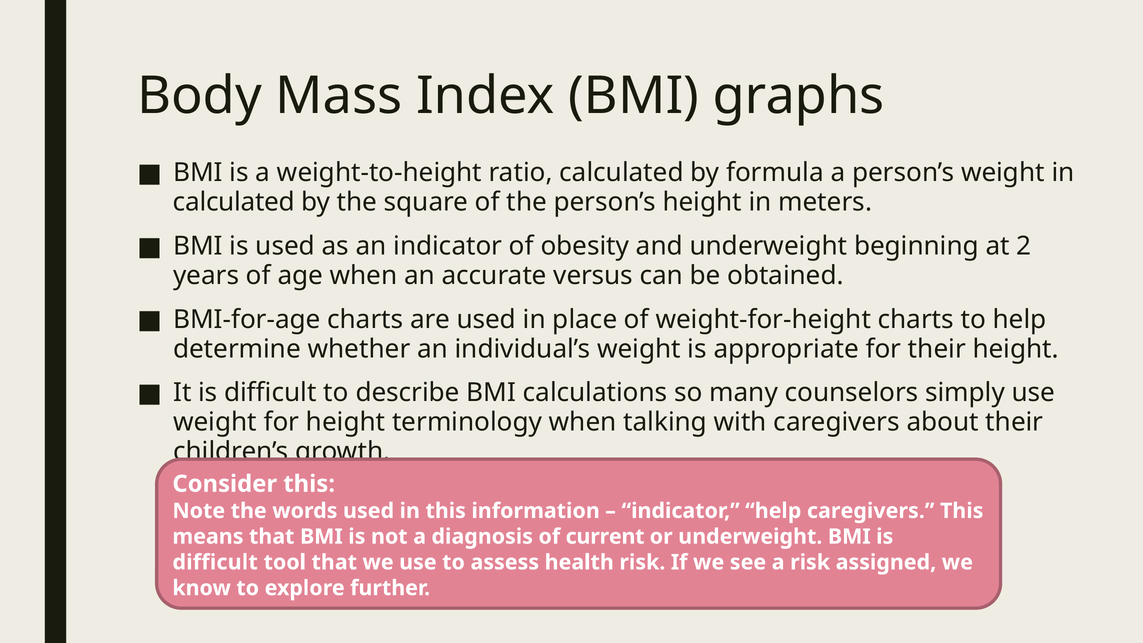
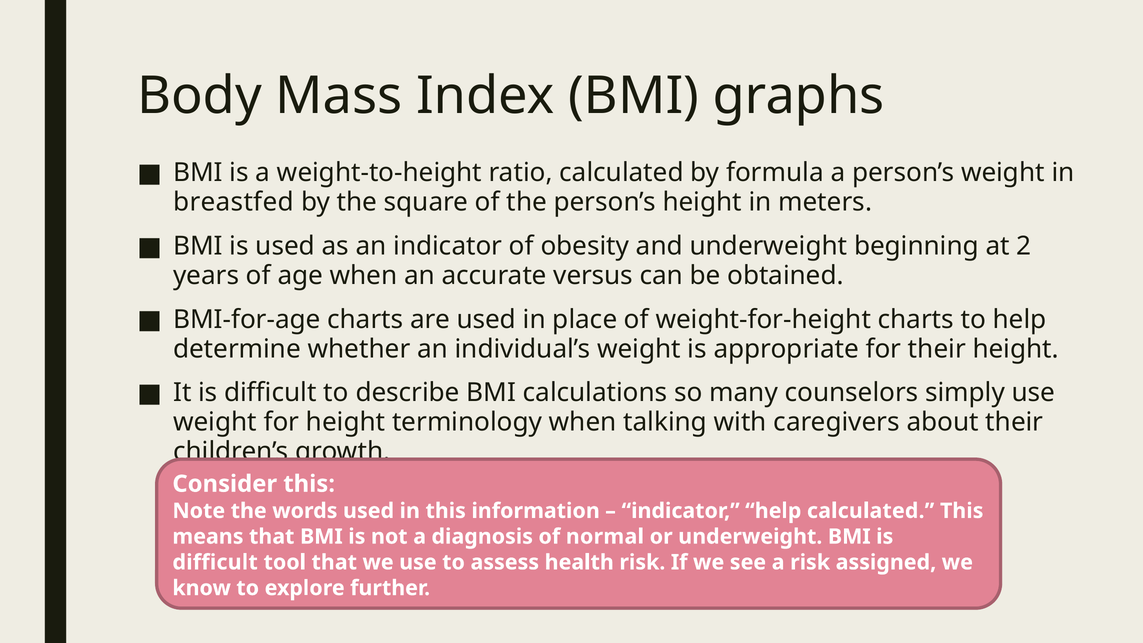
calculated at (234, 202): calculated -> breastfed
help caregivers: caregivers -> calculated
current: current -> normal
